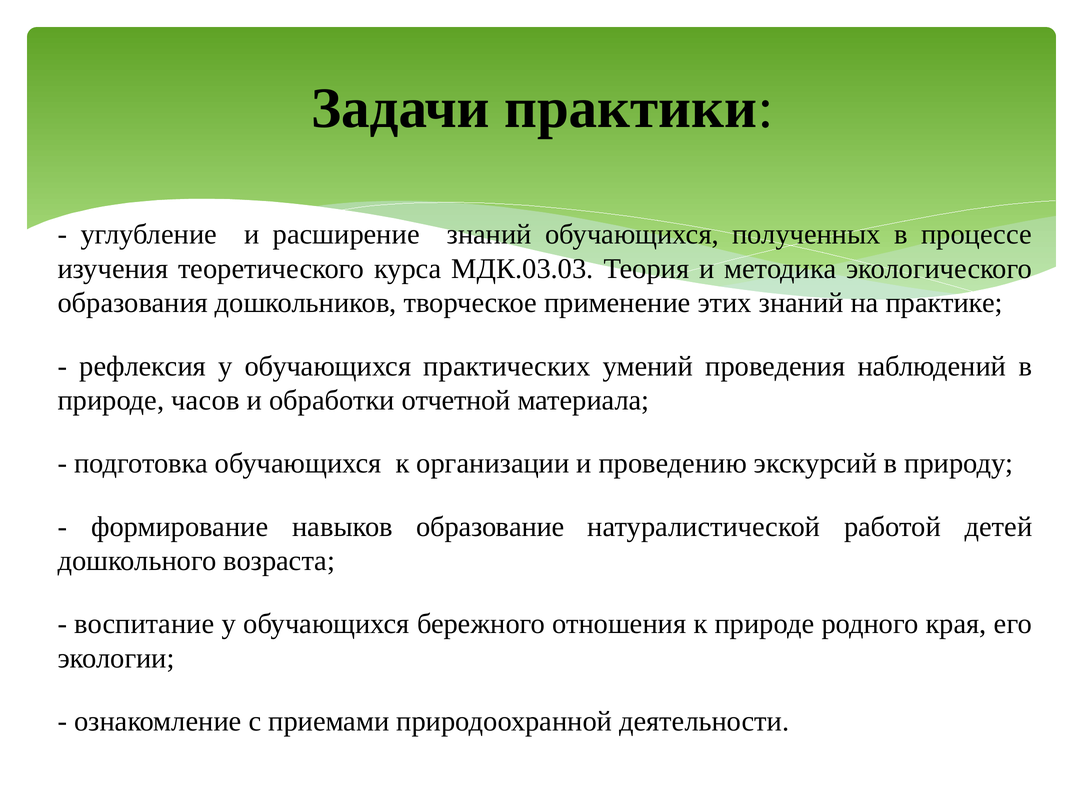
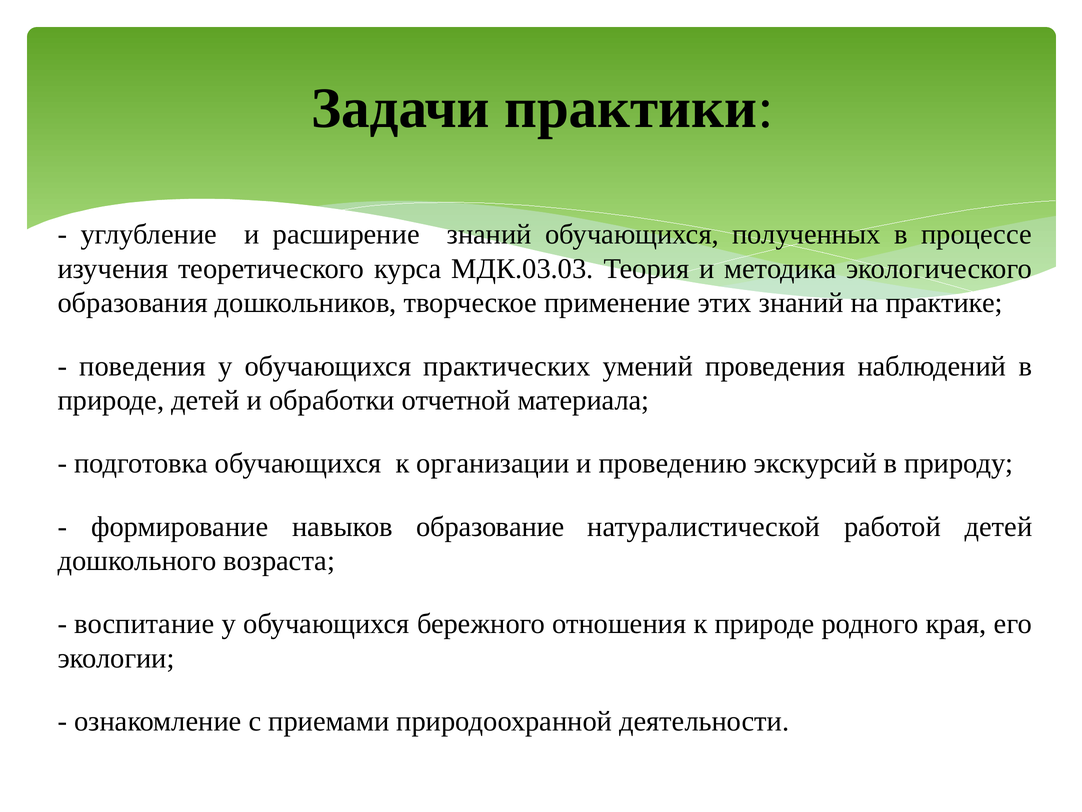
рефлексия: рефлексия -> поведения
природе часов: часов -> детей
